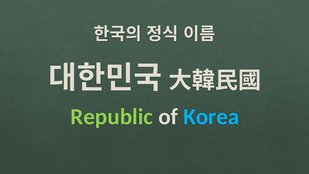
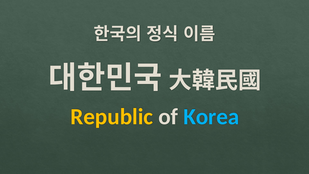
Republic colour: light green -> yellow
